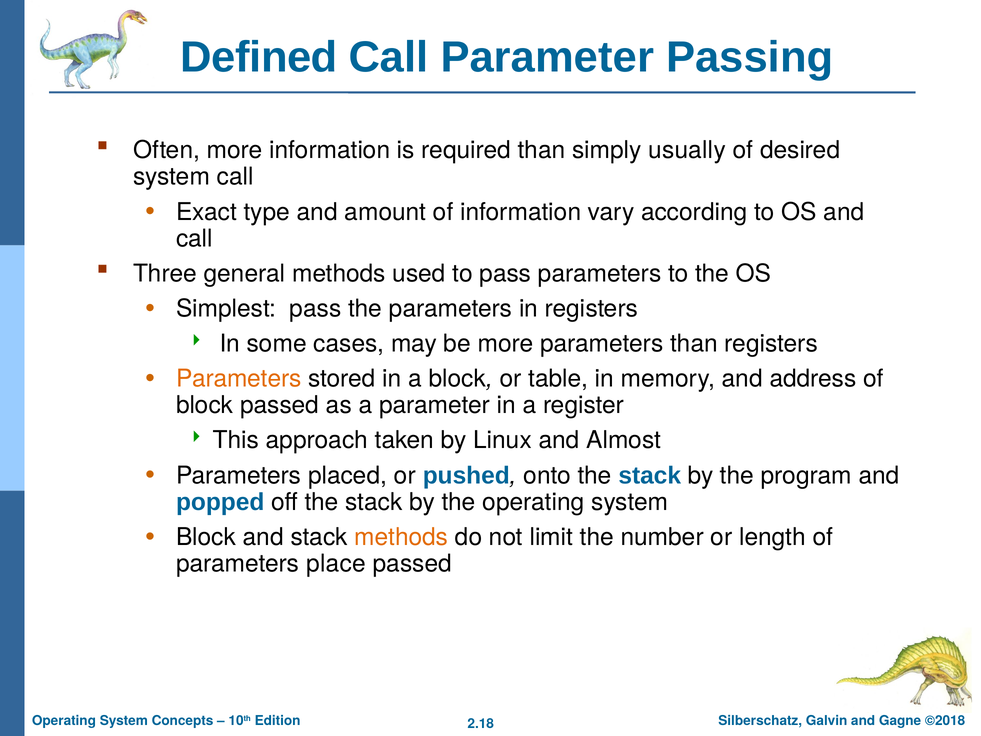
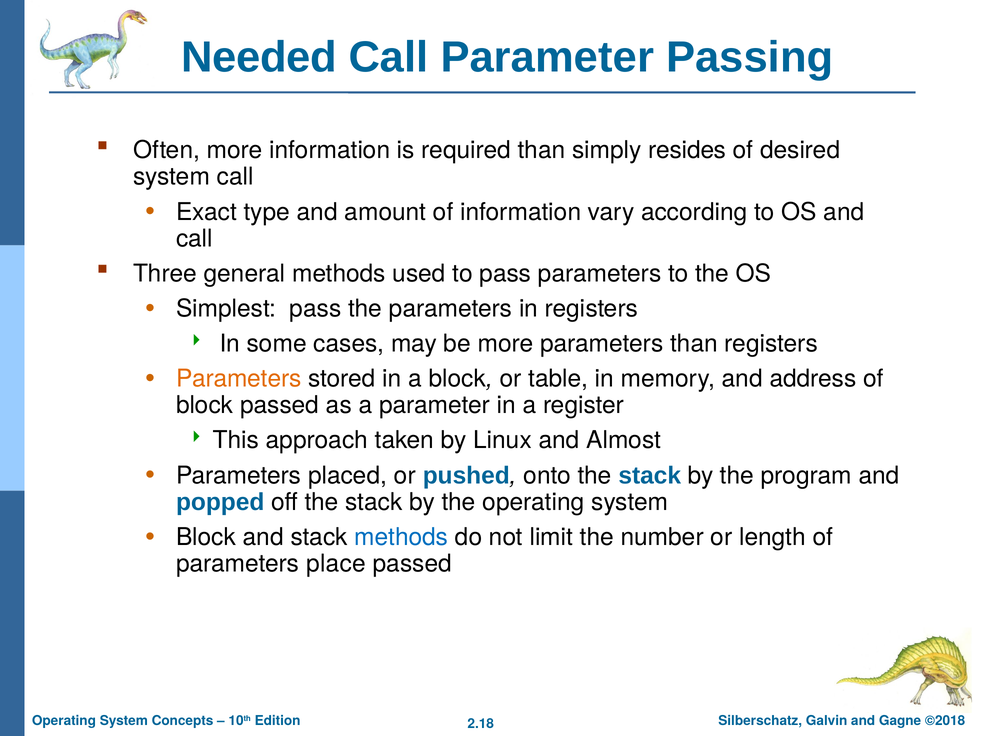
Defined: Defined -> Needed
usually: usually -> resides
methods at (401, 537) colour: orange -> blue
